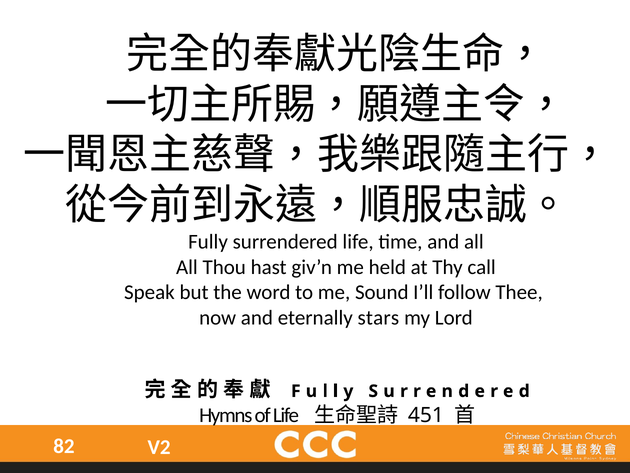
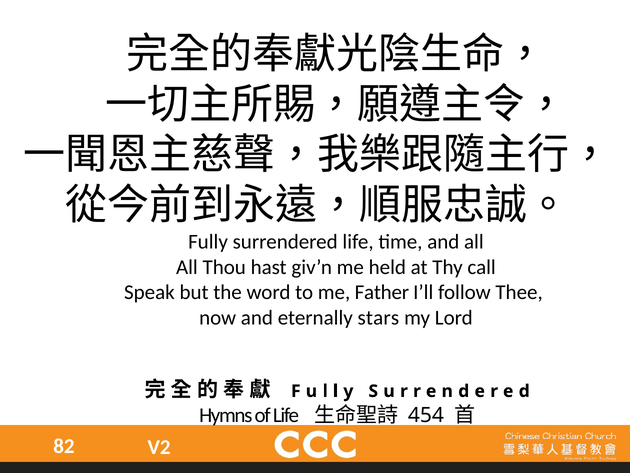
Sound: Sound -> Father
451: 451 -> 454
